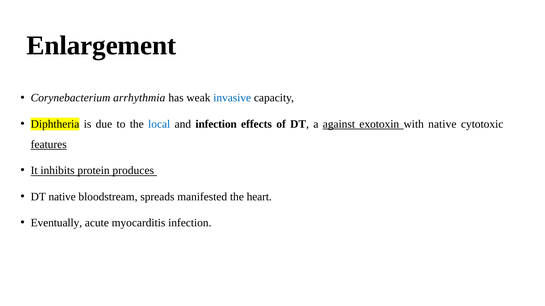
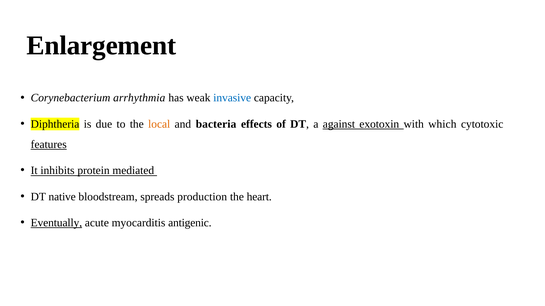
local colour: blue -> orange
and infection: infection -> bacteria
with native: native -> which
produces: produces -> mediated
manifested: manifested -> production
Eventually underline: none -> present
myocarditis infection: infection -> antigenic
